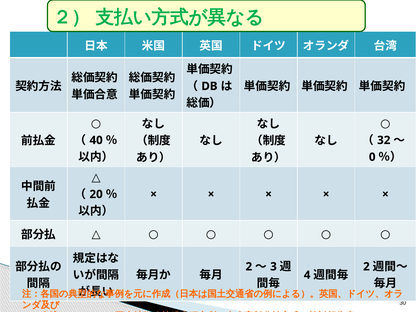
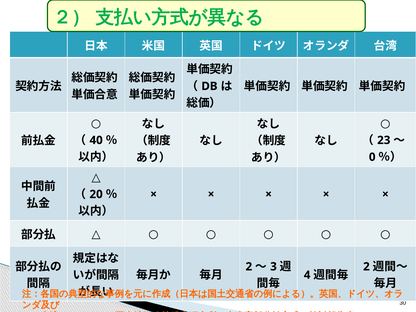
32: 32 -> 23
